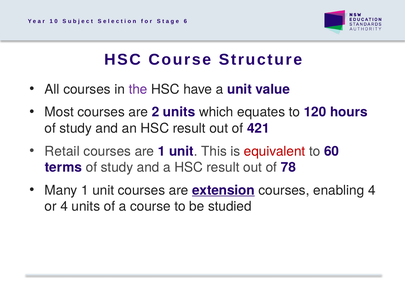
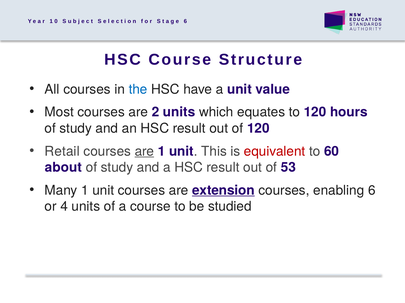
the colour: purple -> blue
of 421: 421 -> 120
are at (144, 152) underline: none -> present
terms: terms -> about
78: 78 -> 53
enabling 4: 4 -> 6
